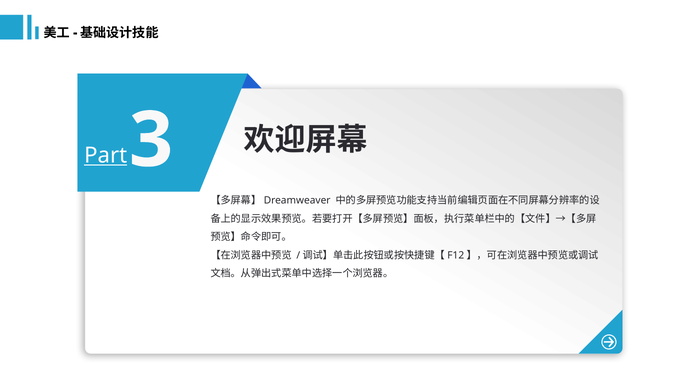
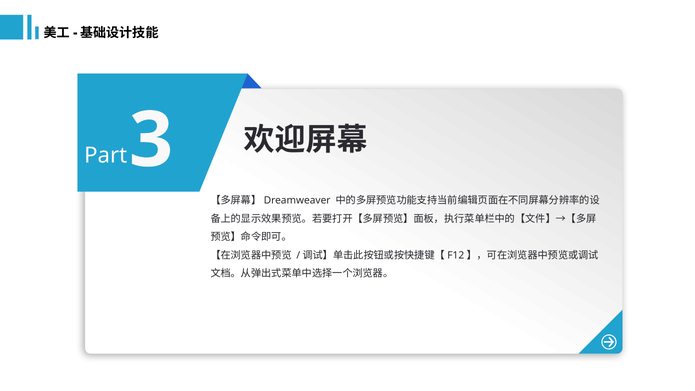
Part underline: present -> none
